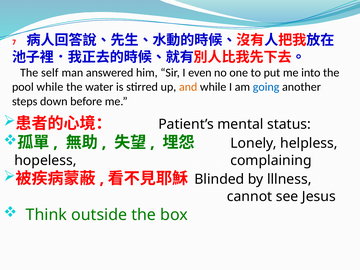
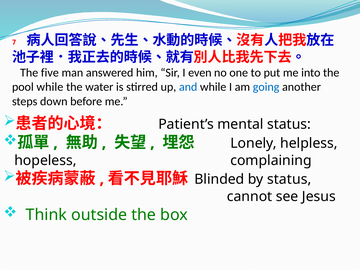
self: self -> five
and colour: orange -> blue
by lllness: lllness -> status
